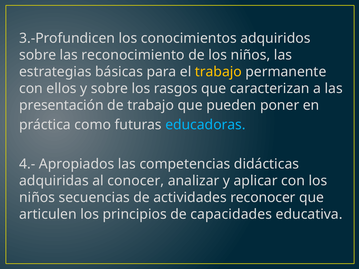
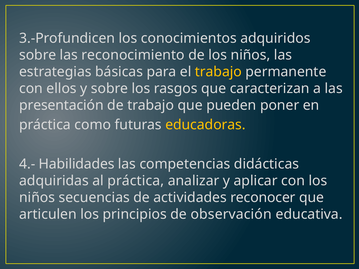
educadoras colour: light blue -> yellow
Apropiados: Apropiados -> Habilidades
al conocer: conocer -> práctica
capacidades: capacidades -> observación
